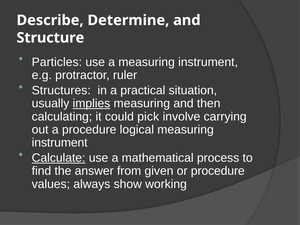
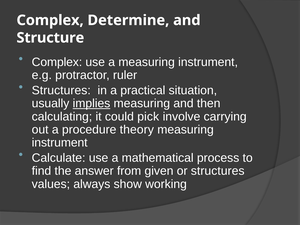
Describe at (50, 20): Describe -> Complex
Particles at (57, 62): Particles -> Complex
logical: logical -> theory
Calculate underline: present -> none
or procedure: procedure -> structures
